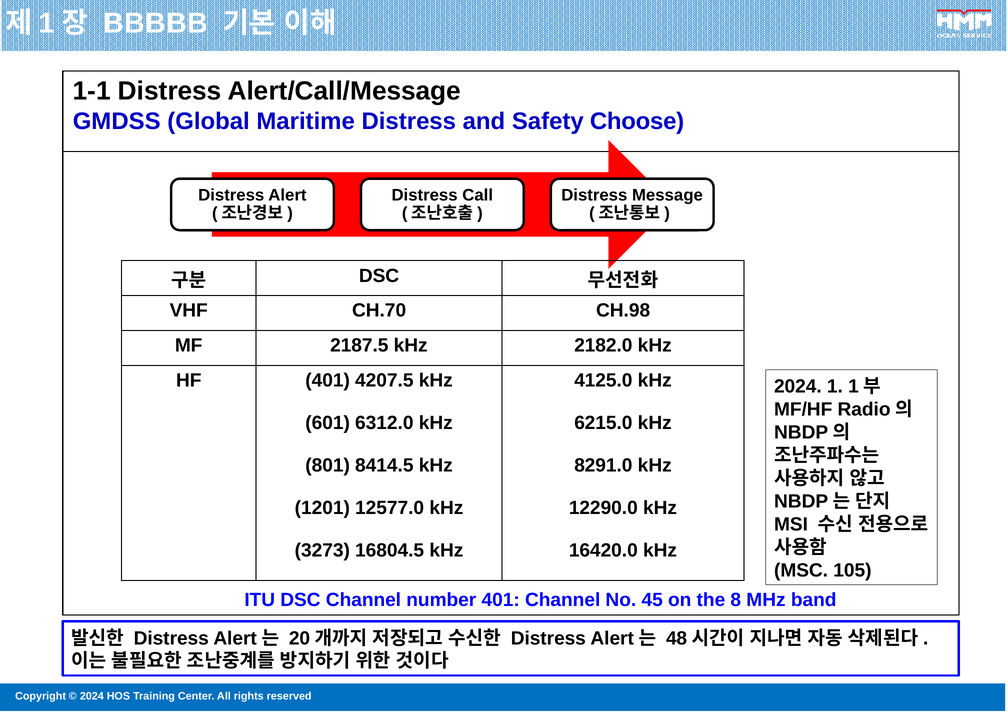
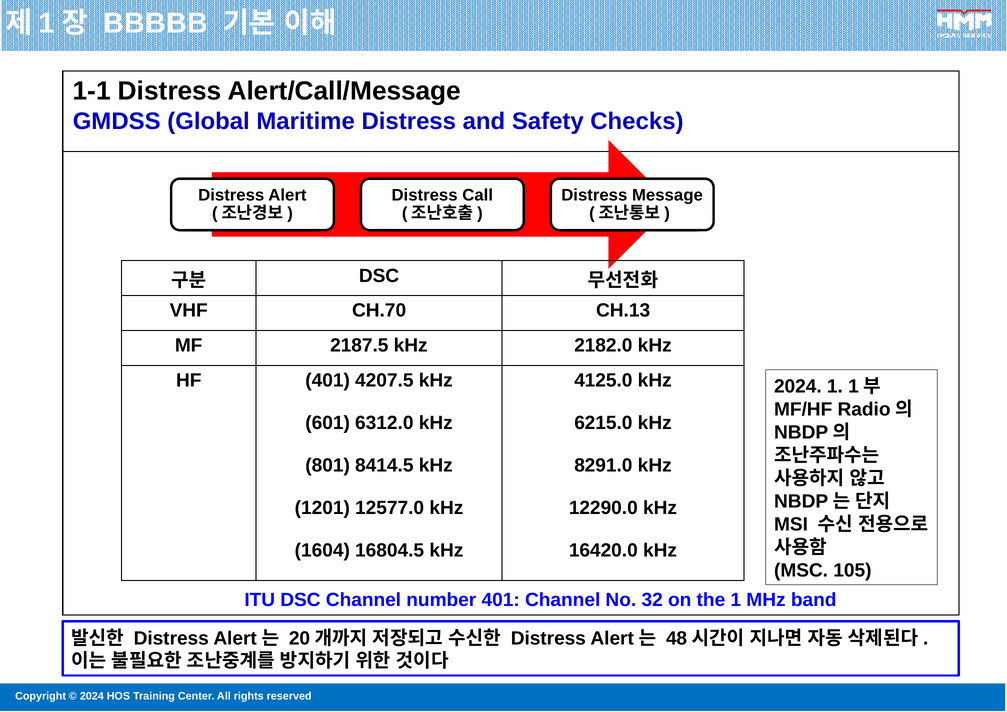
Choose: Choose -> Checks
CH.98: CH.98 -> CH.13
3273: 3273 -> 1604
45: 45 -> 32
the 8: 8 -> 1
